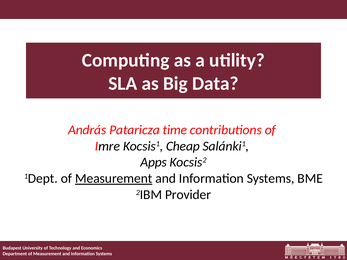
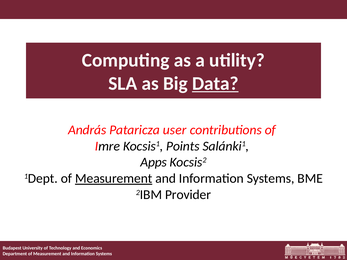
Data underline: none -> present
time: time -> user
Cheap: Cheap -> Points
